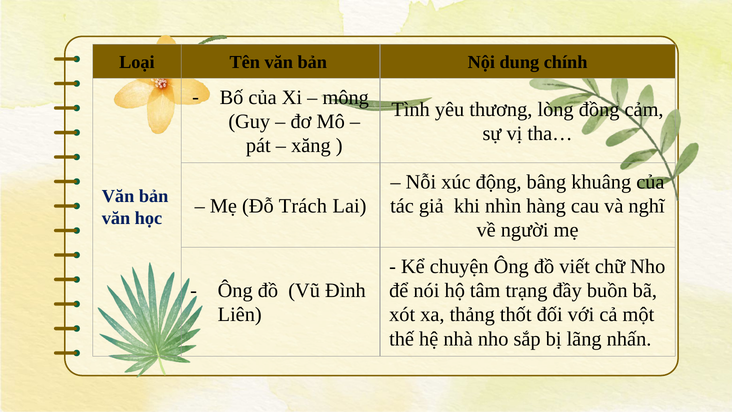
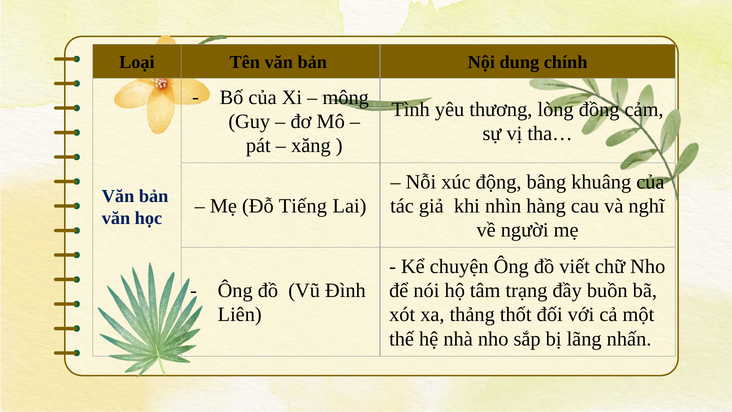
Trách: Trách -> Tiếng
